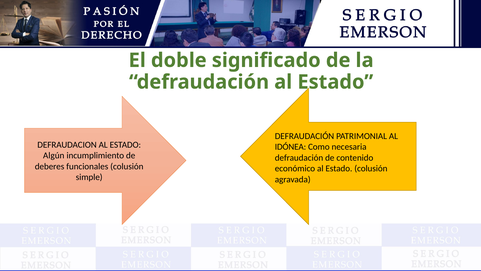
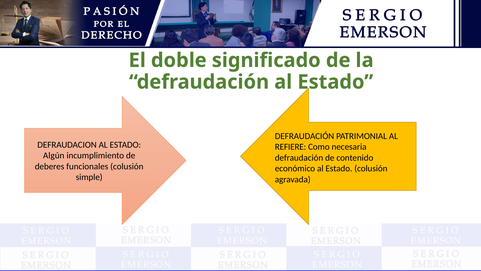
IDÓNEA: IDÓNEA -> REFIERE
